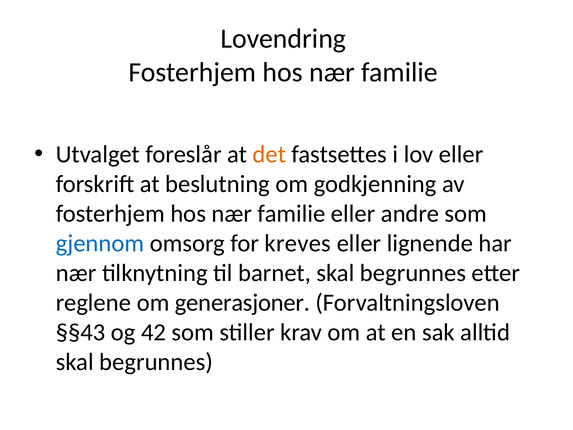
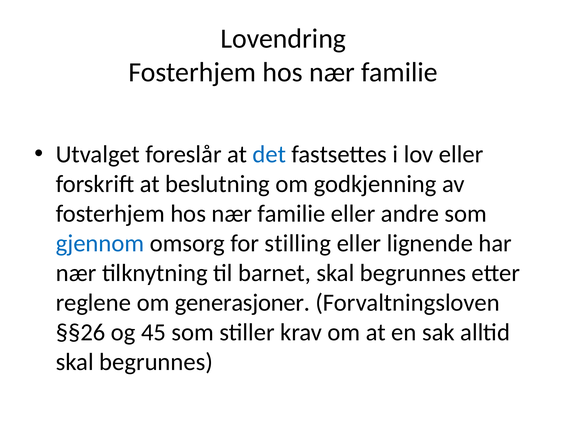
det colour: orange -> blue
kreves: kreves -> stilling
§§43: §§43 -> §§26
42: 42 -> 45
